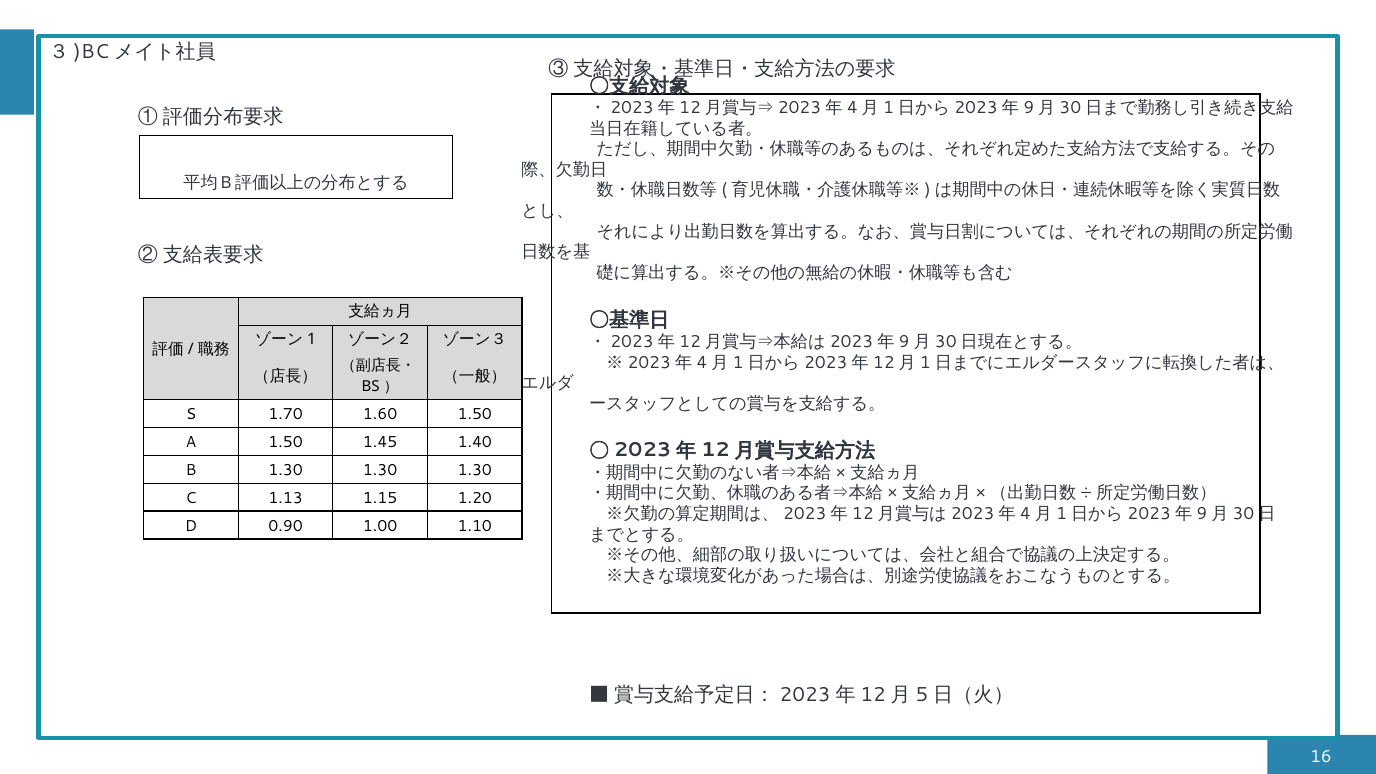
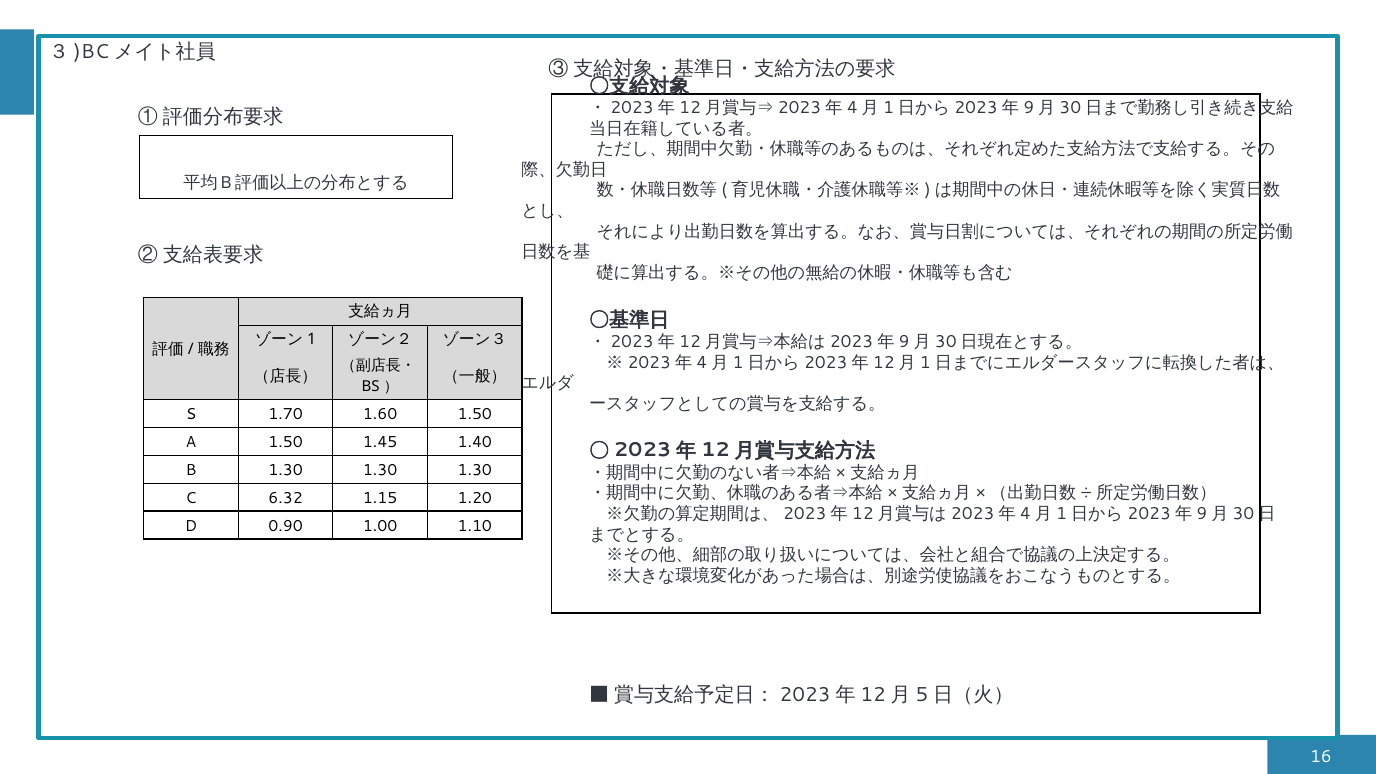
1.13: 1.13 -> 6.32
